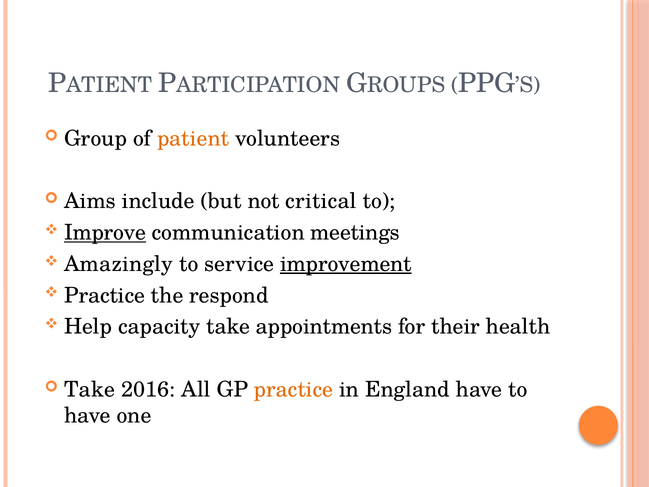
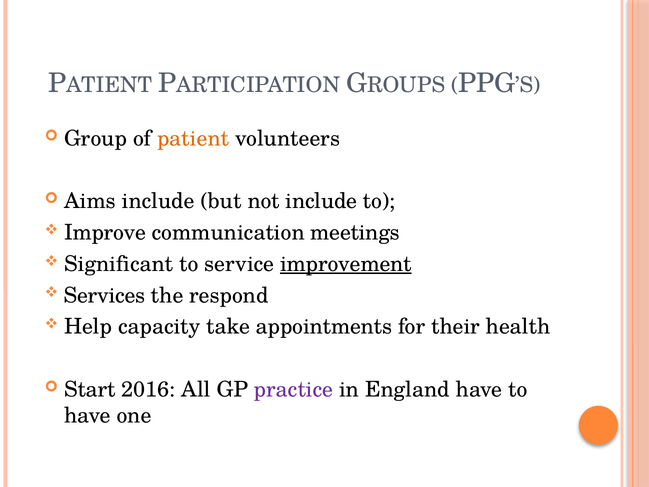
not critical: critical -> include
Improve underline: present -> none
Amazingly: Amazingly -> Significant
Practice at (105, 295): Practice -> Services
Take at (90, 389): Take -> Start
practice at (294, 389) colour: orange -> purple
